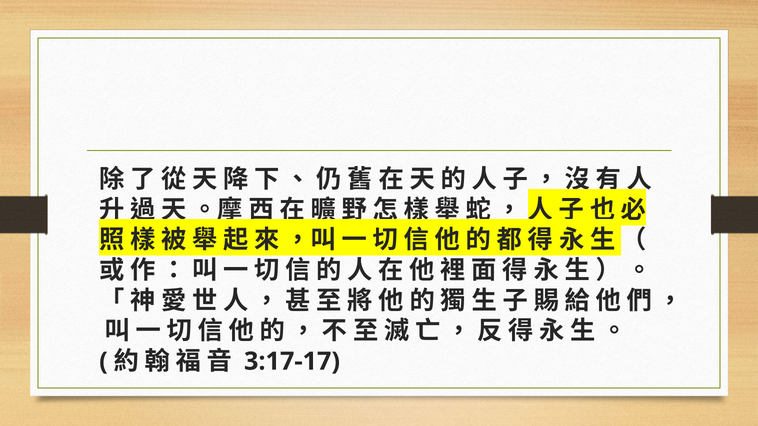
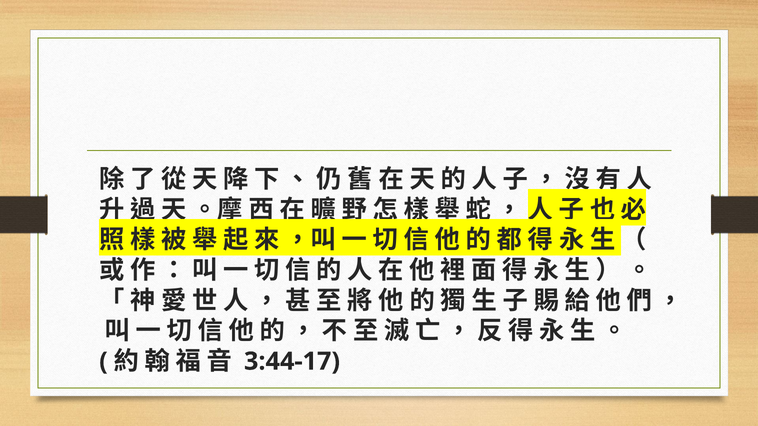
3:17-17: 3:17-17 -> 3:44-17
